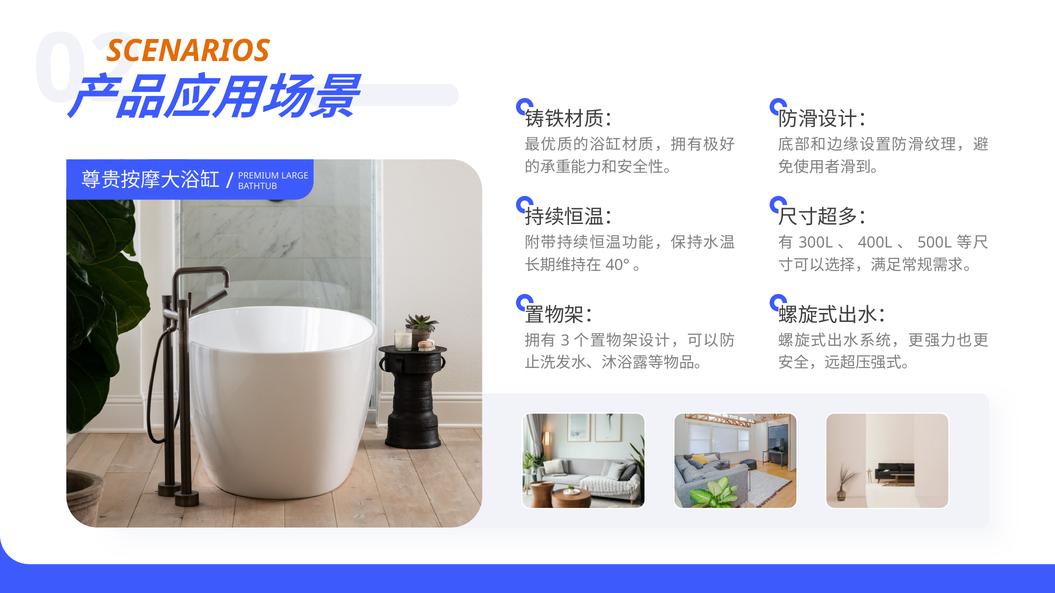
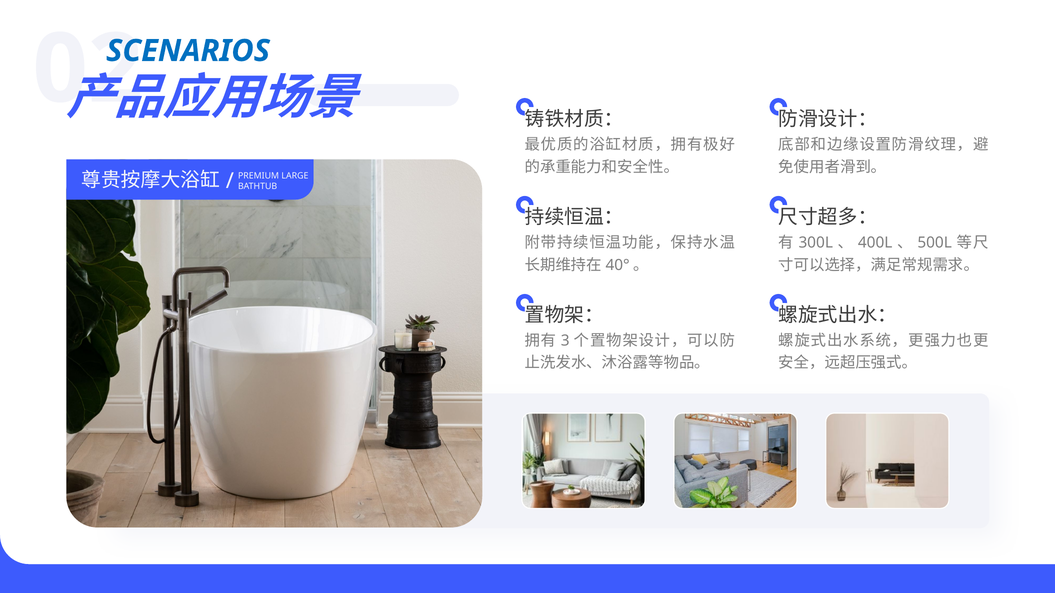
SCENARIOS colour: orange -> blue
